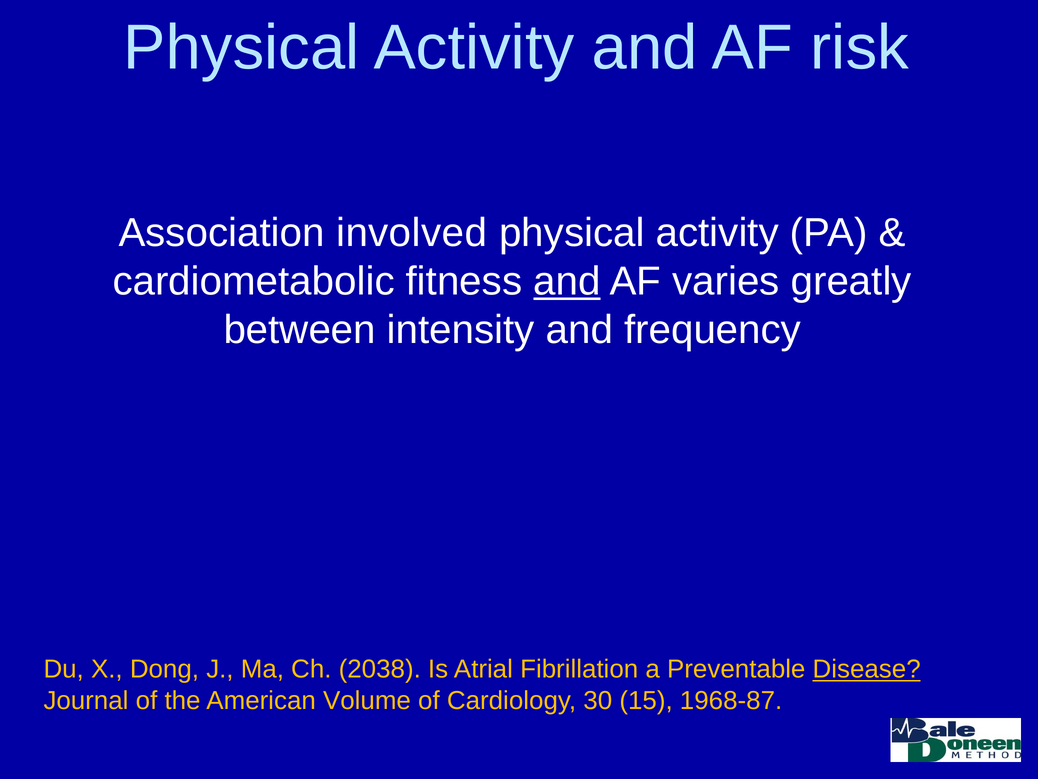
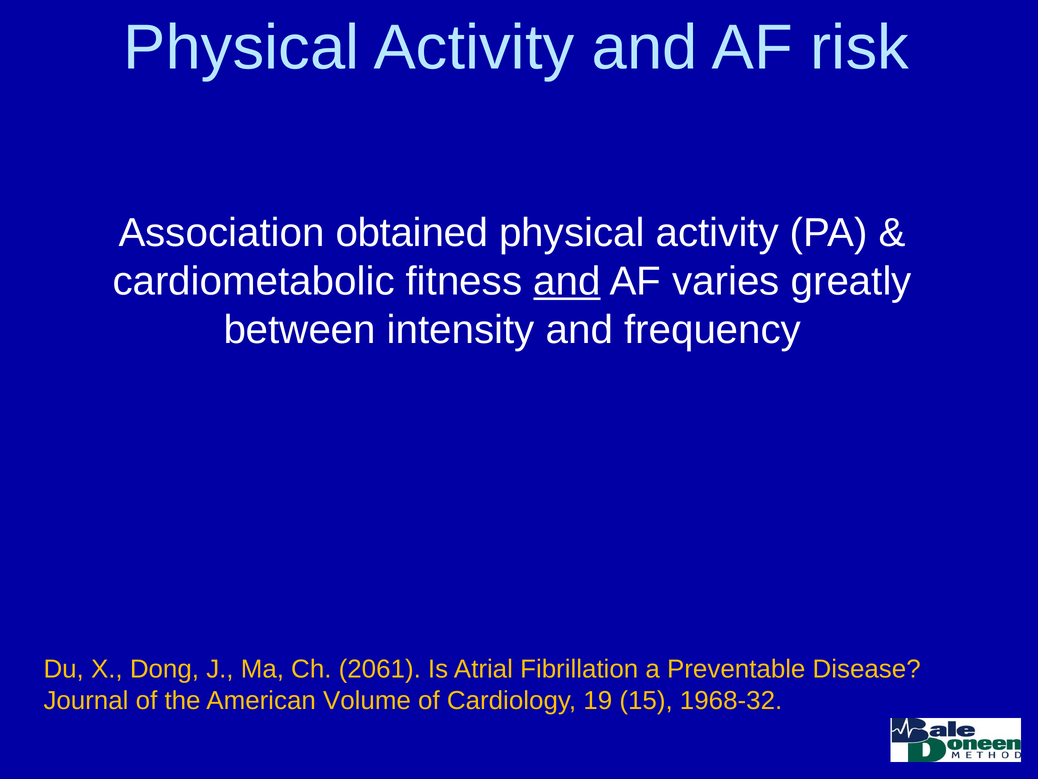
involved: involved -> obtained
2038: 2038 -> 2061
Disease underline: present -> none
30: 30 -> 19
1968-87: 1968-87 -> 1968-32
